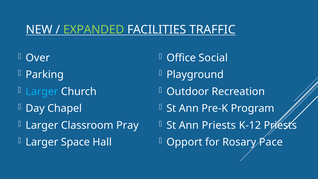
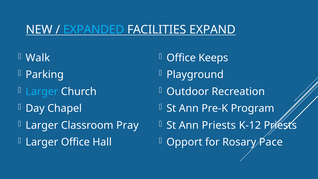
EXPANDED colour: light green -> light blue
TRAFFIC: TRAFFIC -> EXPAND
Over: Over -> Walk
Social: Social -> Keeps
Larger Space: Space -> Office
